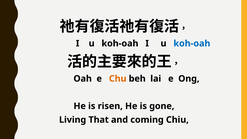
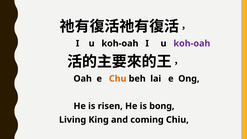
koh-oah at (192, 43) colour: blue -> purple
gone: gone -> bong
That: That -> King
